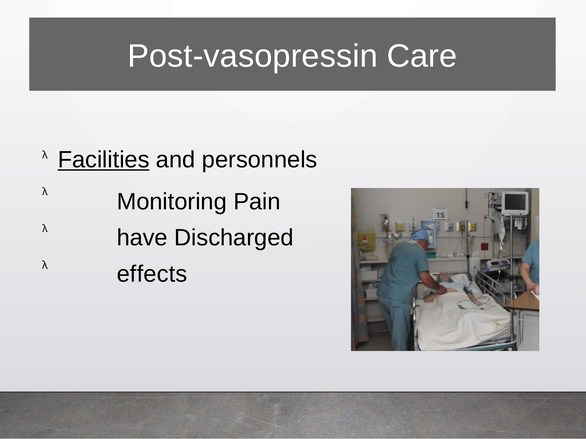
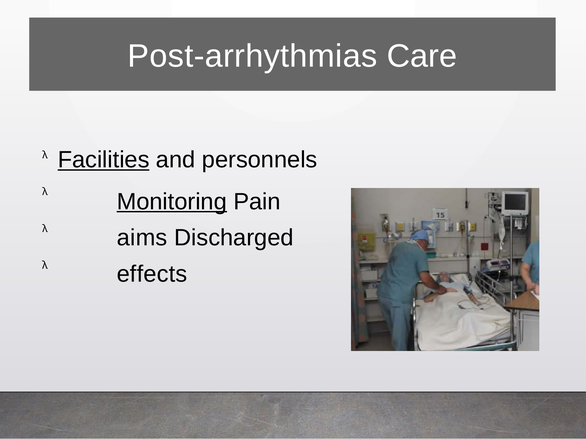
Post-vasopressin: Post-vasopressin -> Post-arrhythmias
Monitoring underline: none -> present
have: have -> aims
